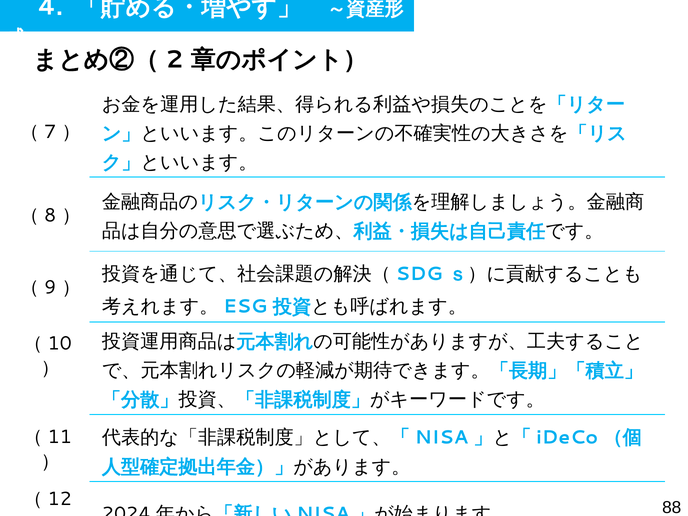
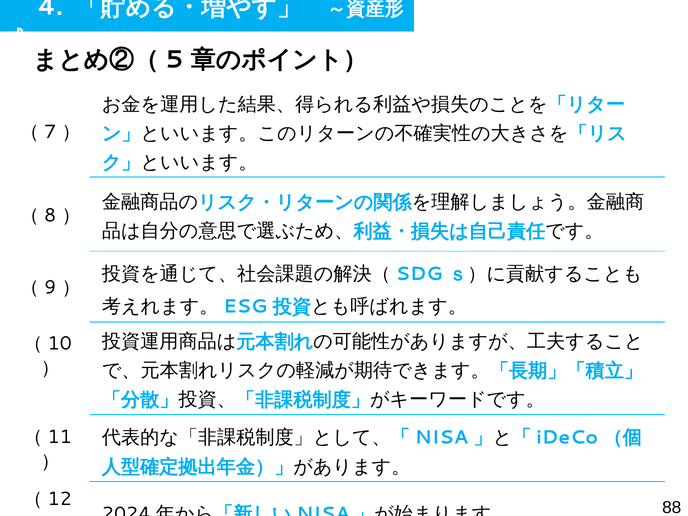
2: 2 -> 5
